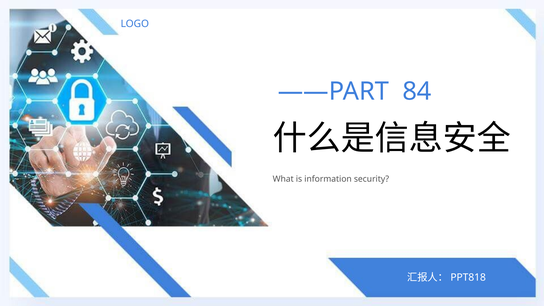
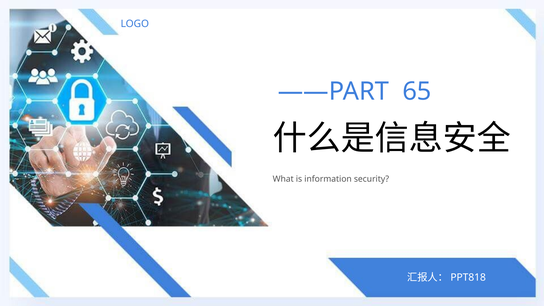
84: 84 -> 65
